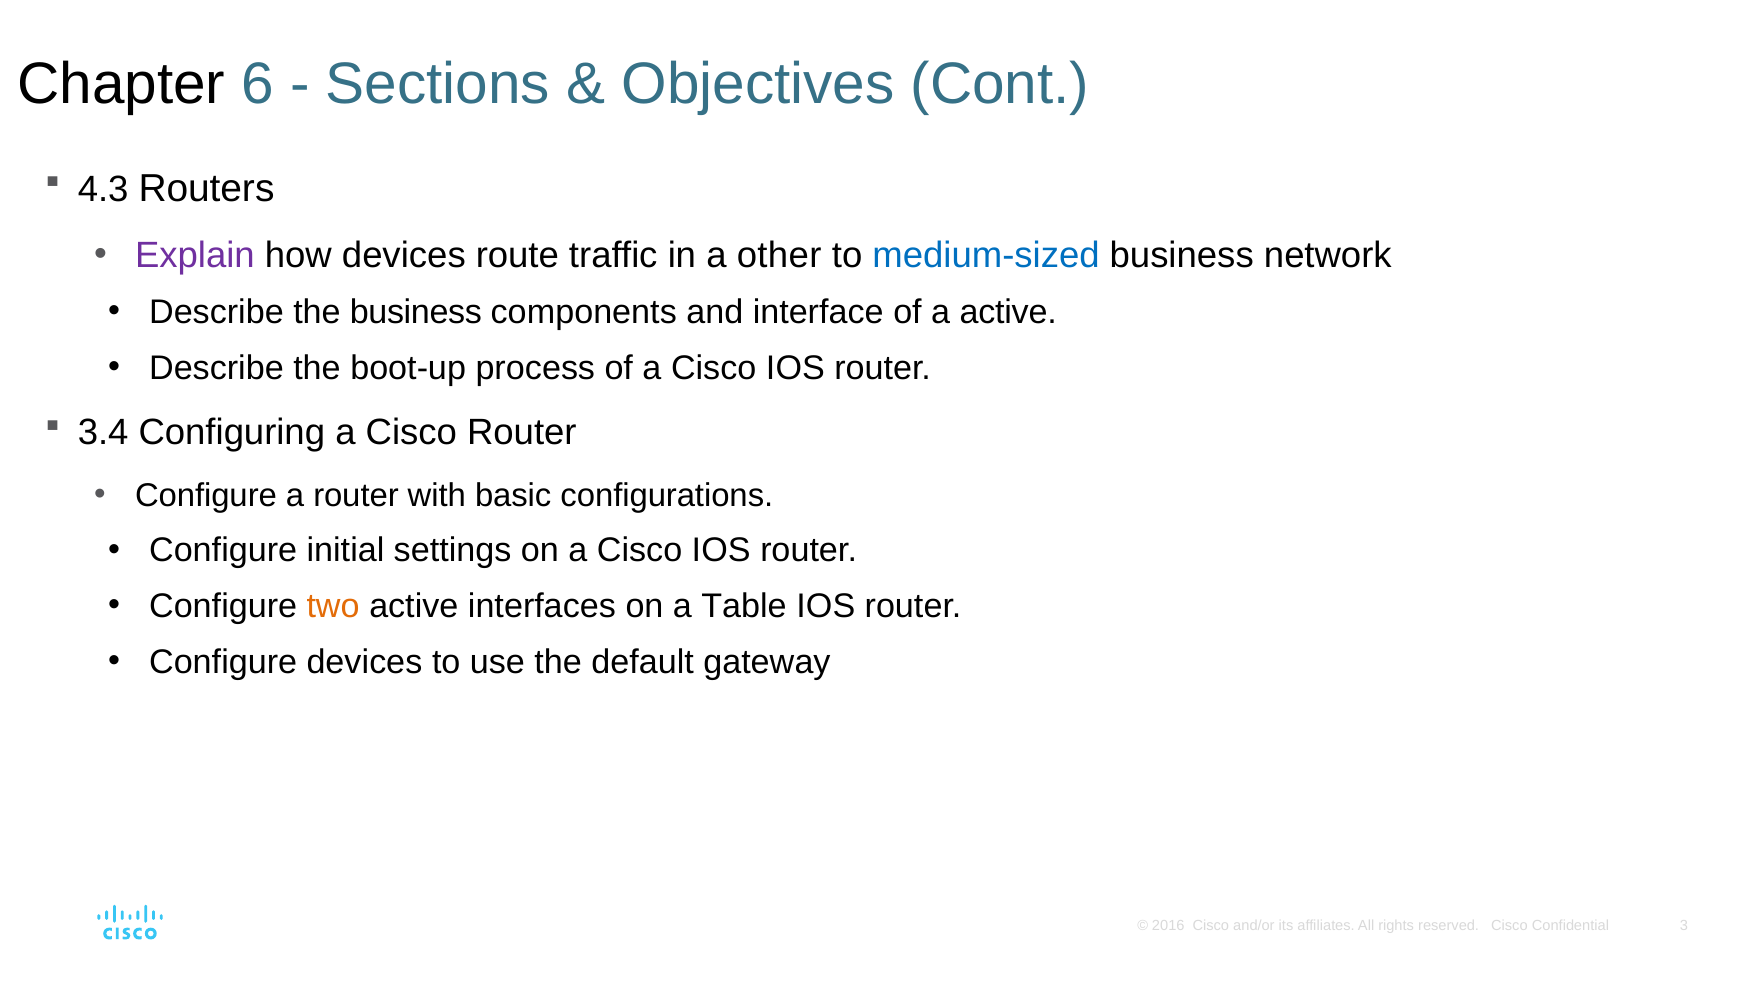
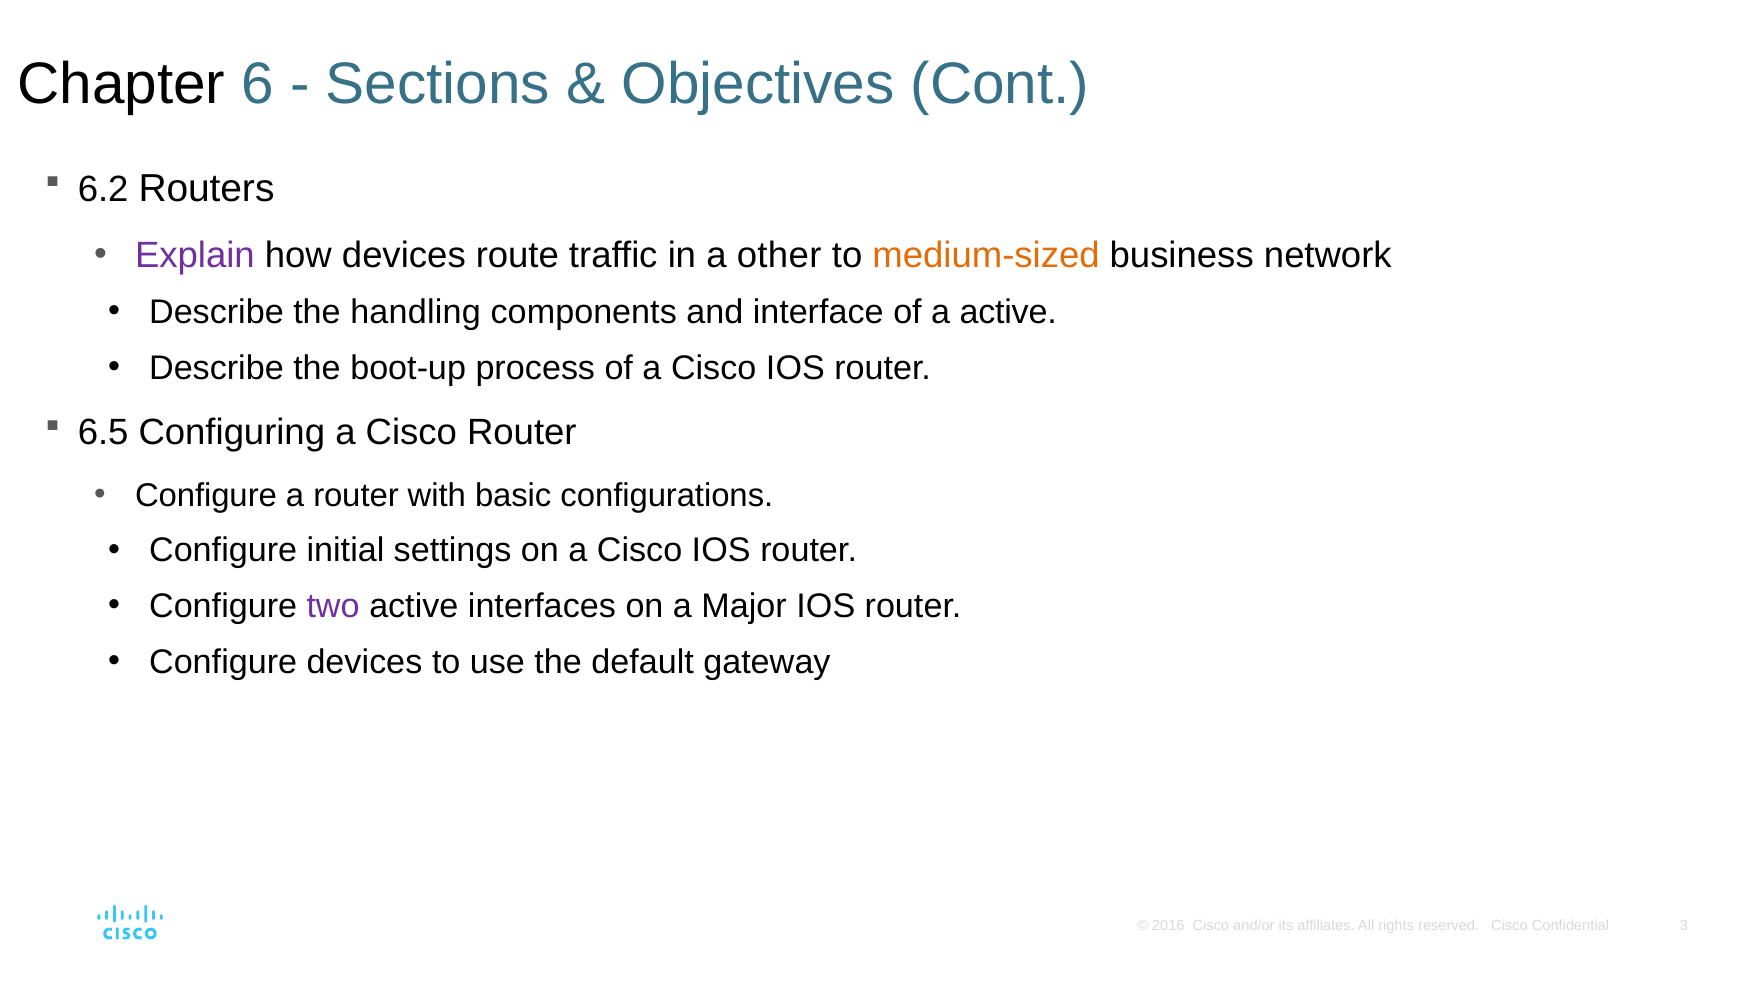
4.3: 4.3 -> 6.2
medium-sized colour: blue -> orange
the business: business -> handling
3.4: 3.4 -> 6.5
two colour: orange -> purple
Table: Table -> Major
